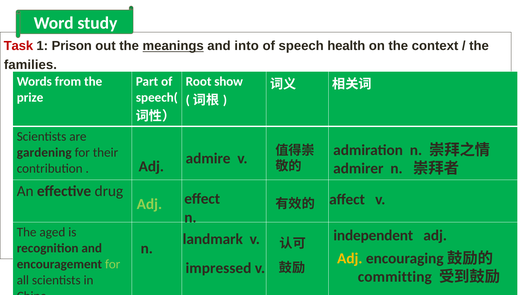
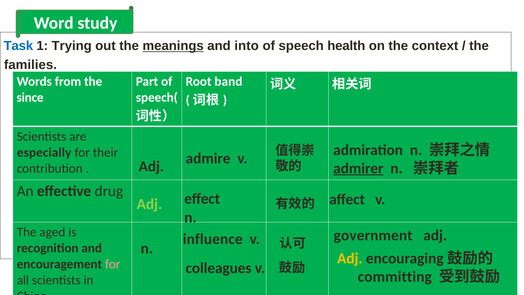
Task colour: red -> blue
Prison: Prison -> Trying
show: show -> band
prize: prize -> since
gardening: gardening -> especially
admirer underline: none -> present
independent: independent -> government
landmark: landmark -> influence
for at (113, 264) colour: light green -> pink
impressed: impressed -> colleagues
